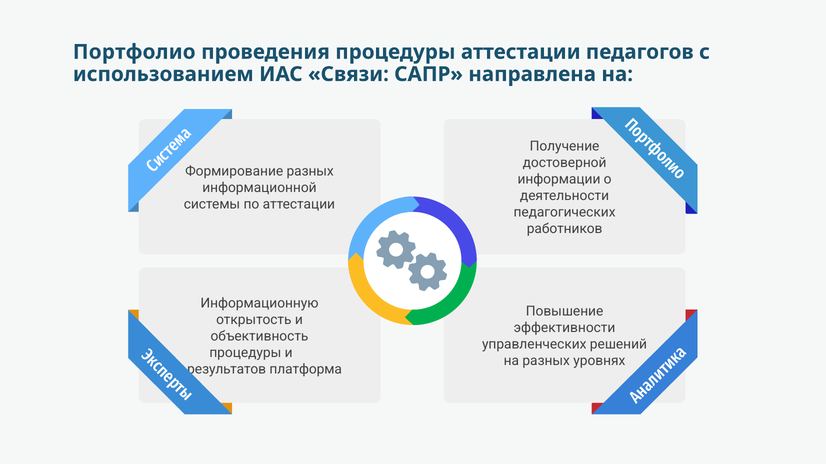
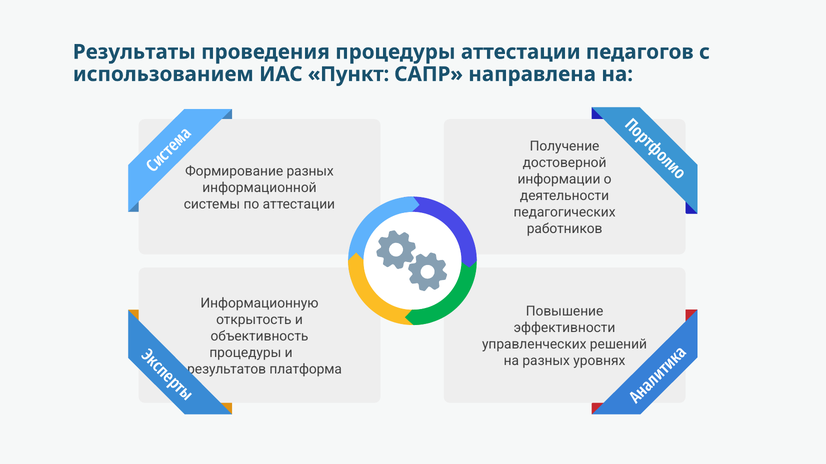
Портфолио: Портфолио -> Результаты
Связи: Связи -> Пункт
